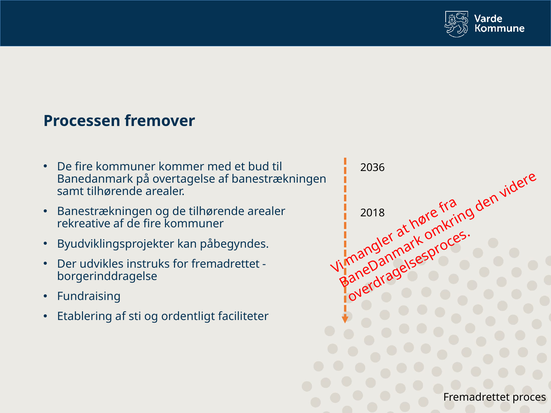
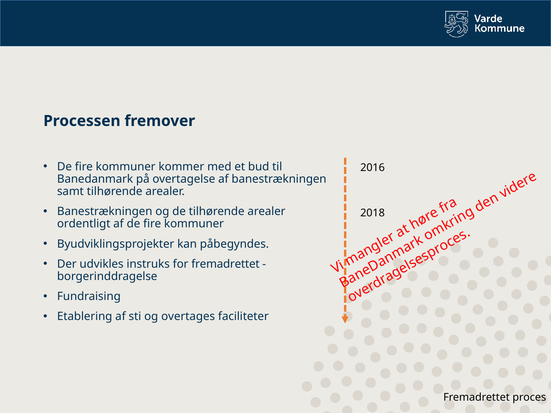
2036: 2036 -> 2016
rekreative: rekreative -> ordentligt
ordentligt: ordentligt -> overtages
